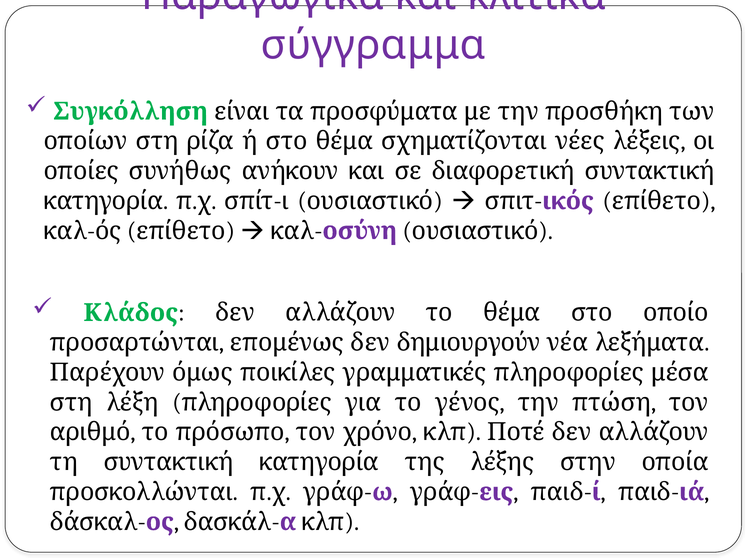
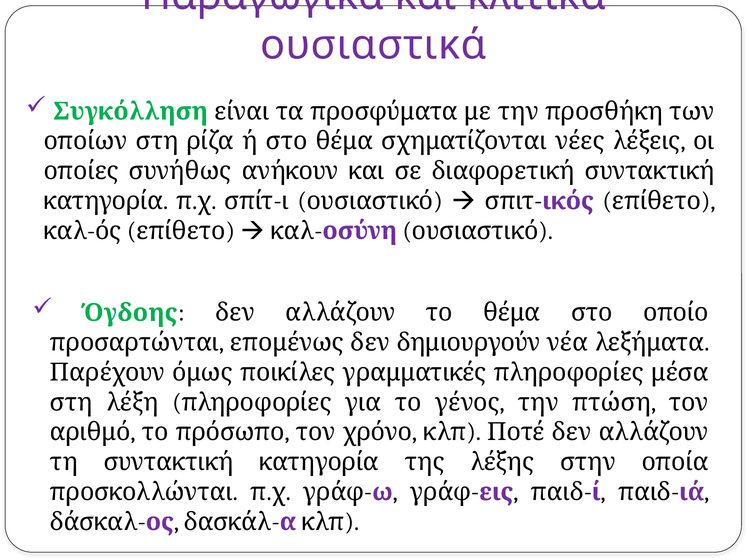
σύγγραμμα: σύγγραμμα -> ουσιαστικά
Κλάδος: Κλάδος -> Όγδοης
